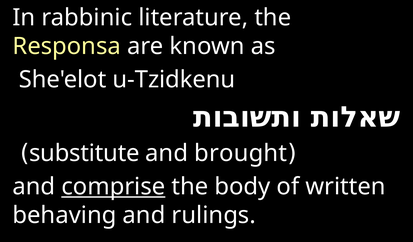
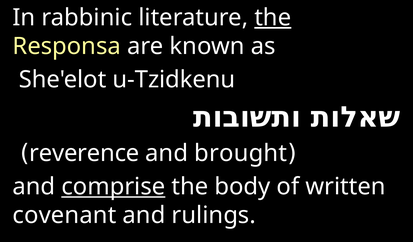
the at (273, 18) underline: none -> present
substitute: substitute -> reverence
behaving: behaving -> covenant
